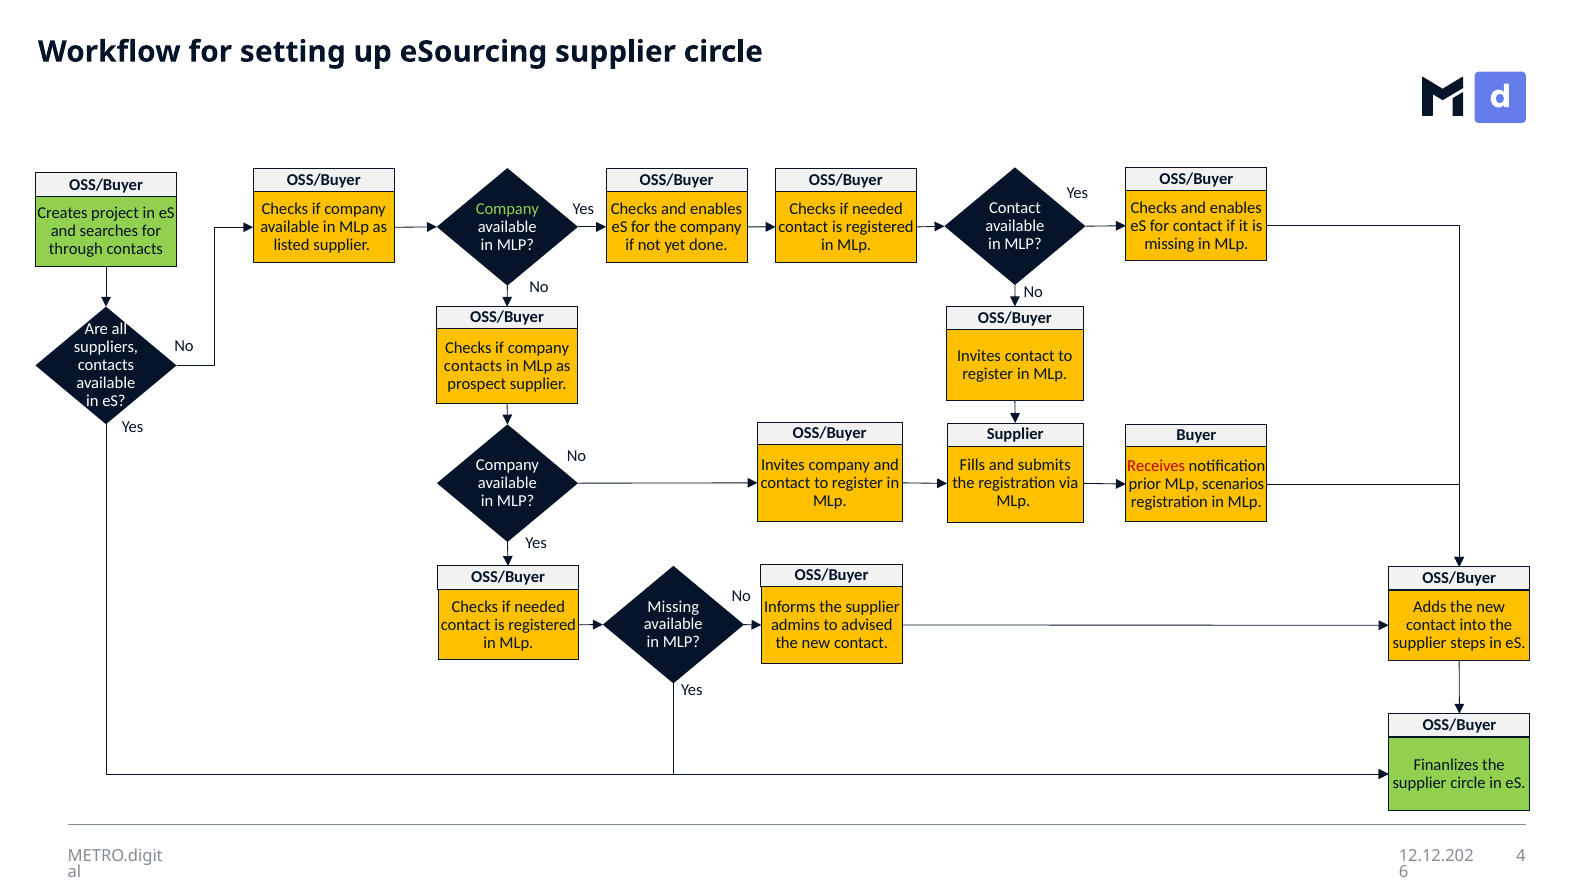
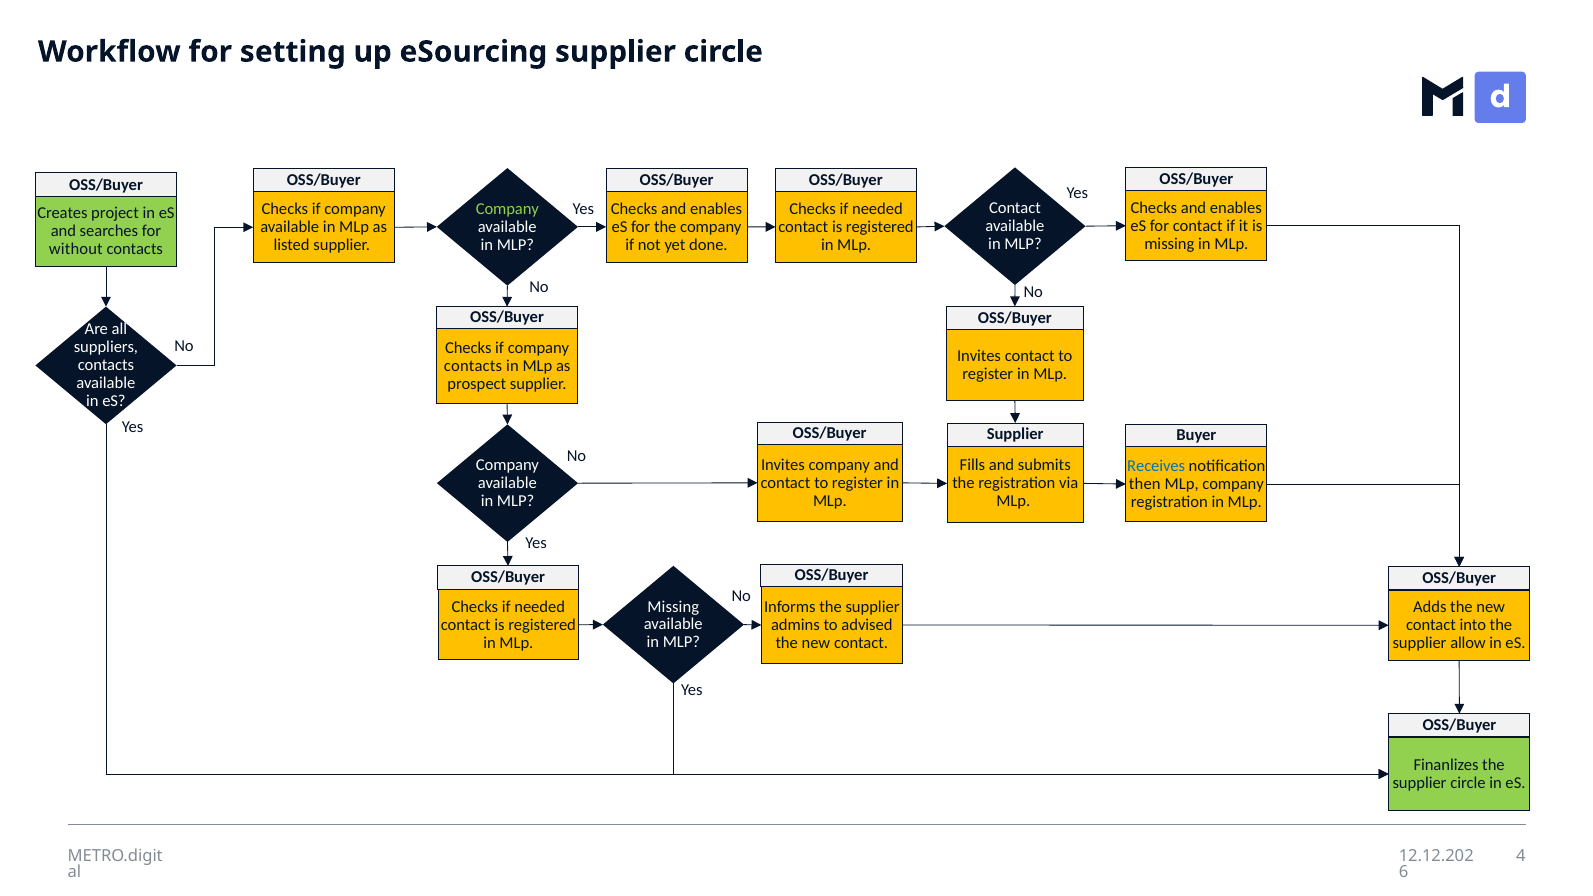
through: through -> without
Receives colour: red -> blue
prior: prior -> then
MLp scenarios: scenarios -> company
steps: steps -> allow
